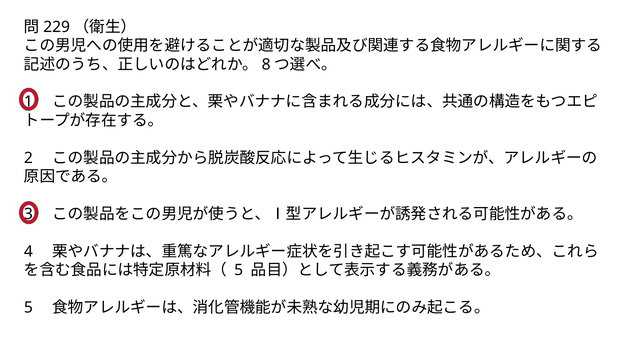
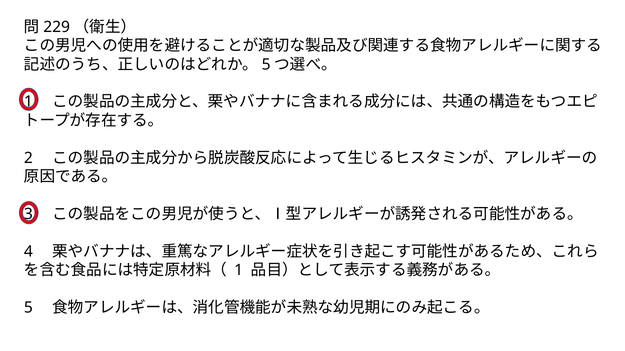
8 at (266, 65): 8 -> 5
5 at (239, 271): 5 -> 1
